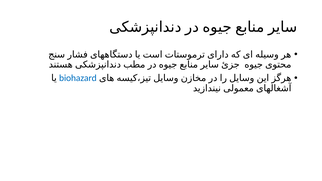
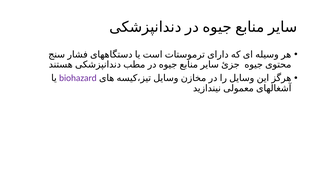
biohazard colour: blue -> purple
